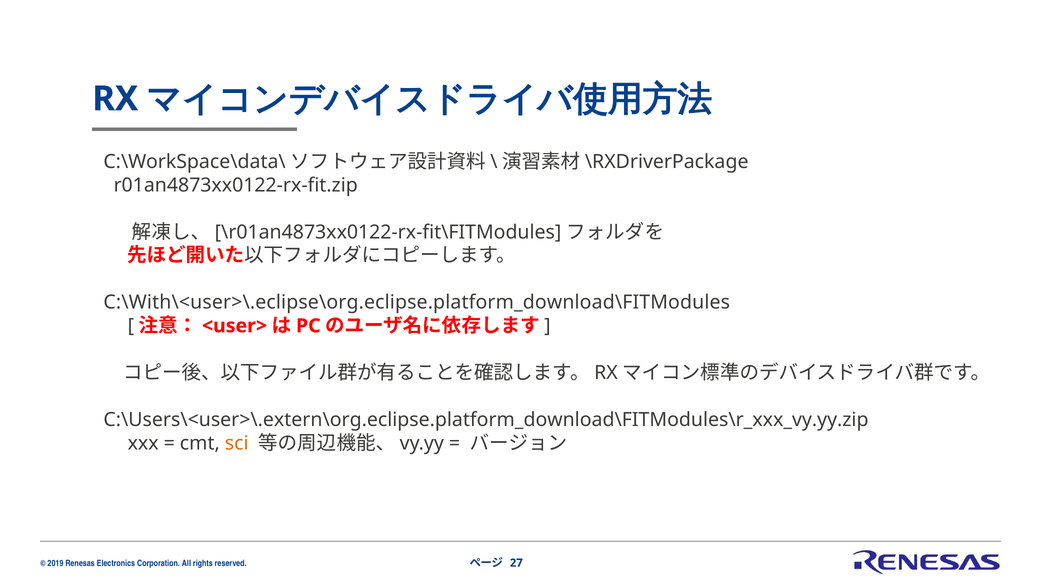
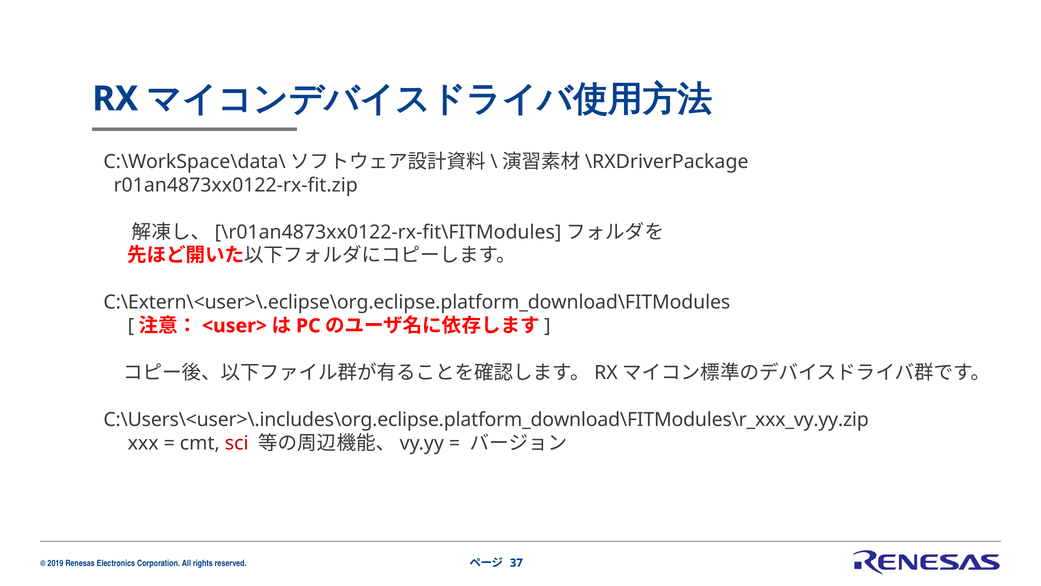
C:\With\<user>\.eclipse\org.eclipse.platform_download\FITModules: C:\With\<user>\.eclipse\org.eclipse.platform_download\FITModules -> C:\Extern\<user>\.eclipse\org.eclipse.platform_download\FITModules
C:\Users\<user>\.extern\org.eclipse.platform_download\FITModules\r_xxx_vy.yy.zip: C:\Users\<user>\.extern\org.eclipse.platform_download\FITModules\r_xxx_vy.yy.zip -> C:\Users\<user>\.includes\org.eclipse.platform_download\FITModules\r_xxx_vy.yy.zip
sci colour: orange -> red
27: 27 -> 37
